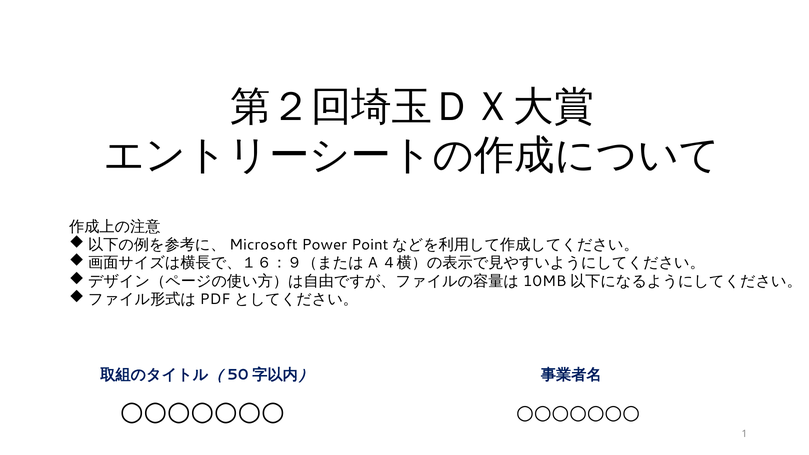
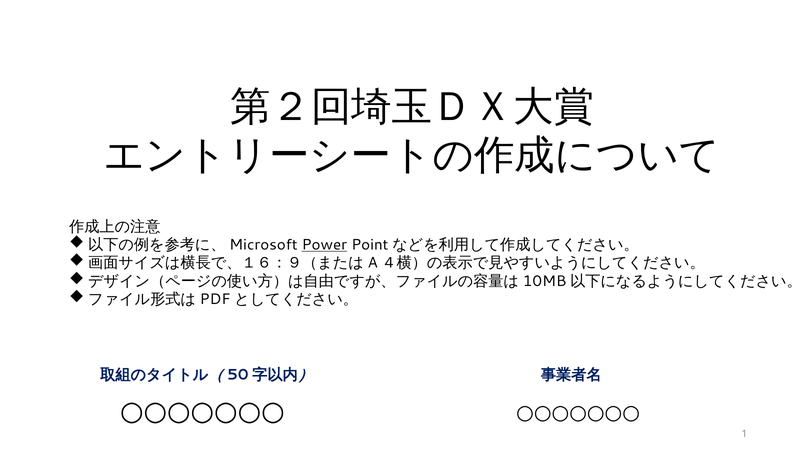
Power underline: none -> present
